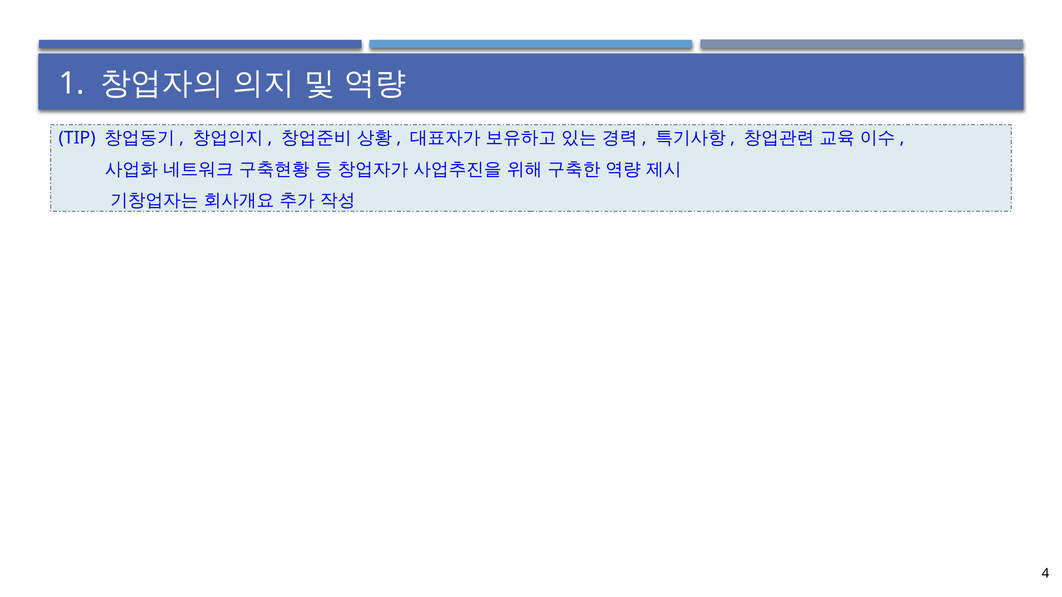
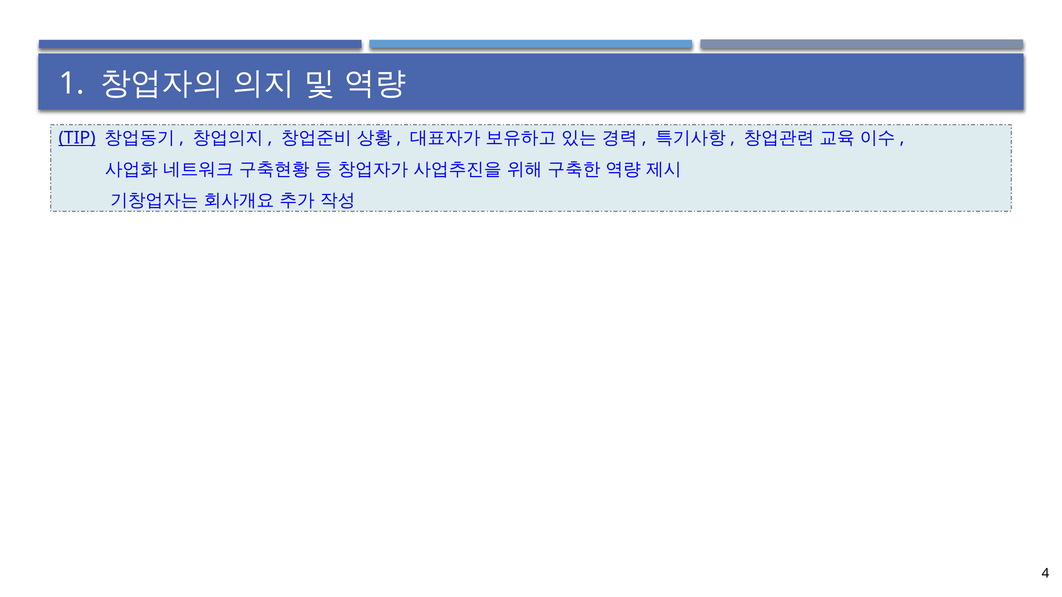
TIP underline: none -> present
